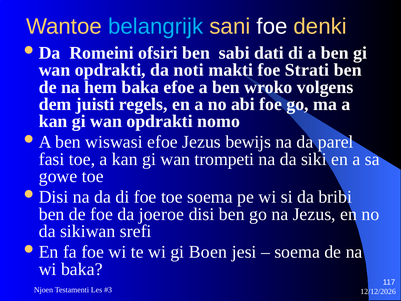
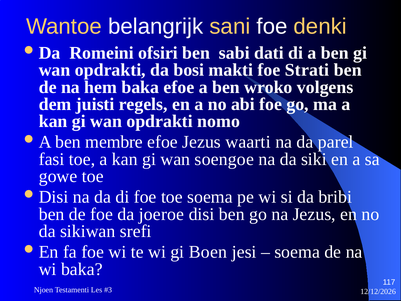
belangrijk colour: light blue -> white
noti: noti -> bosi
wiswasi: wiswasi -> membre
bewijs: bewijs -> waarti
trompeti: trompeti -> soengoe
